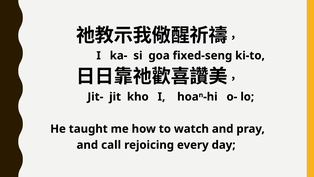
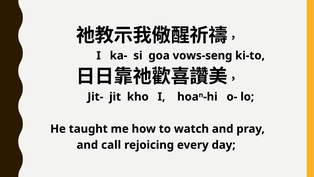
fixed-seng: fixed-seng -> vows-seng
